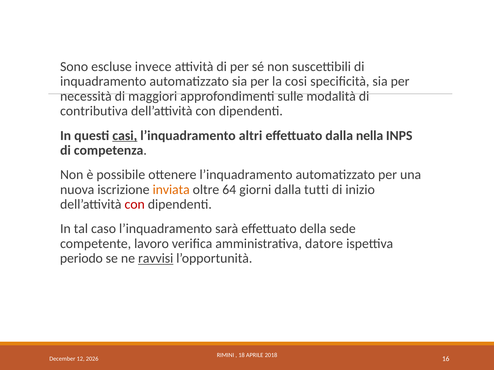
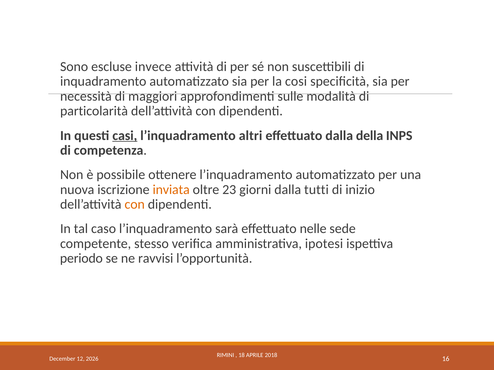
contributiva: contributiva -> particolarità
nella: nella -> della
64: 64 -> 23
con at (135, 205) colour: red -> orange
della: della -> nelle
lavoro: lavoro -> stesso
datore: datore -> ipotesi
ravvisi underline: present -> none
